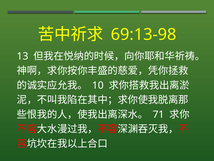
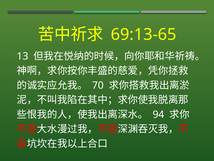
69:13-98: 69:13-98 -> 69:13-65
10: 10 -> 70
71: 71 -> 94
